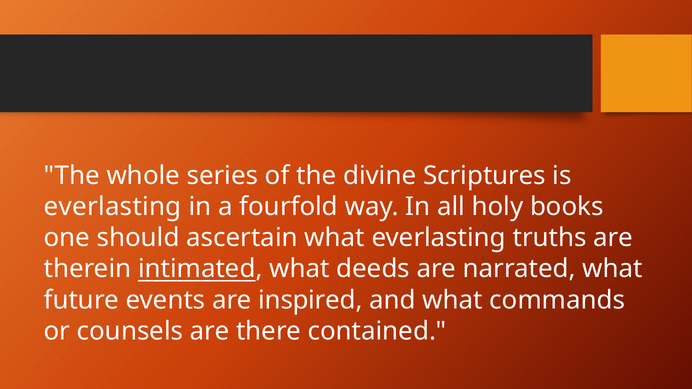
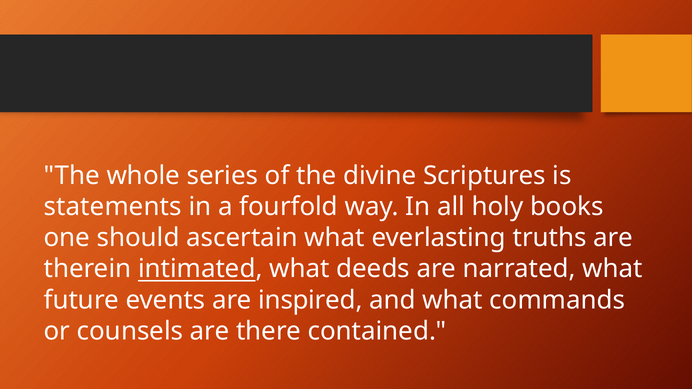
everlasting at (113, 207): everlasting -> statements
